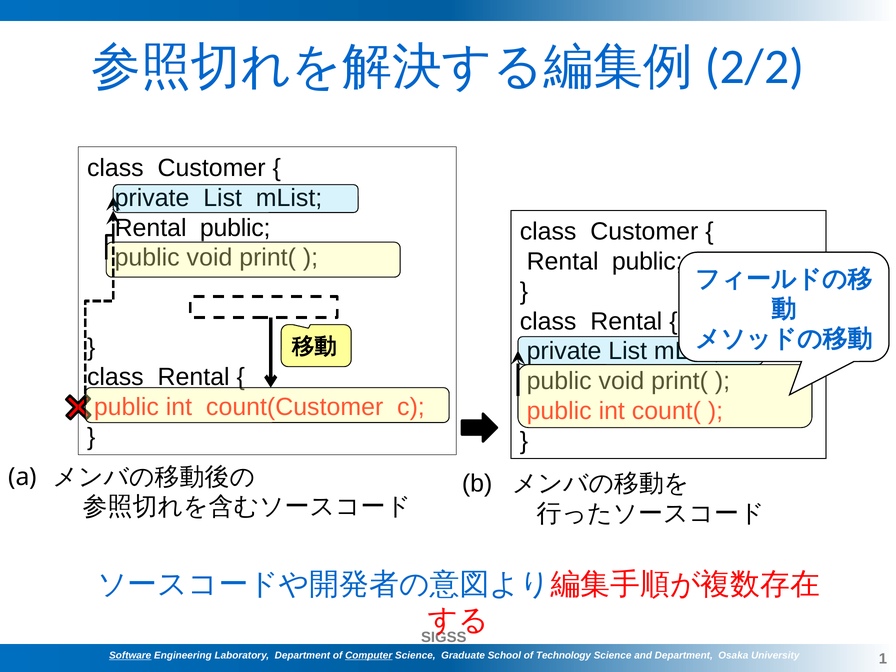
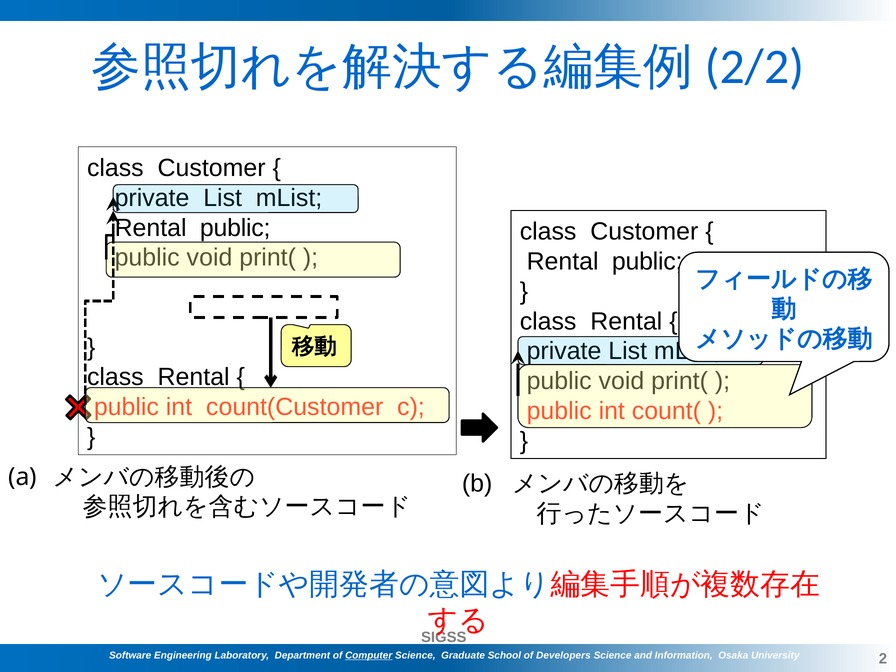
Software underline: present -> none
Technology: Technology -> Developers
and Department: Department -> Information
1: 1 -> 2
